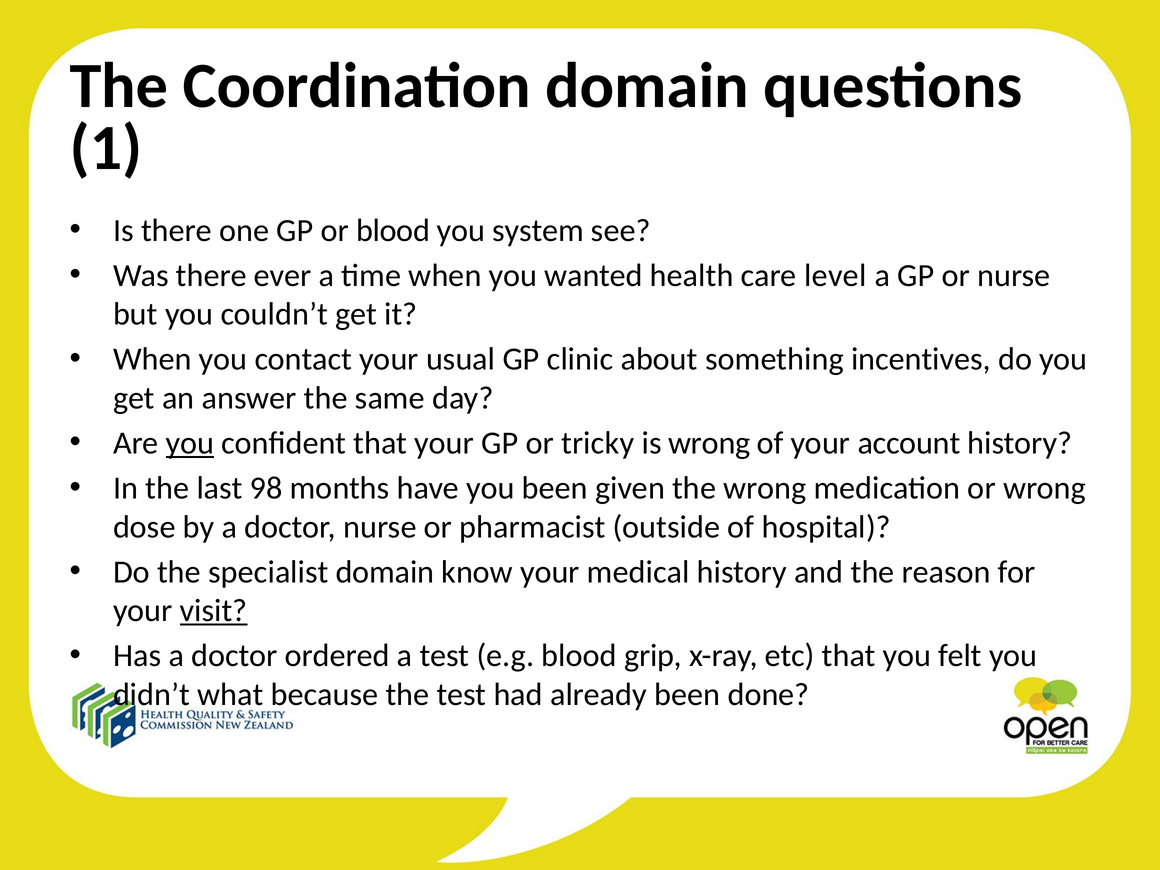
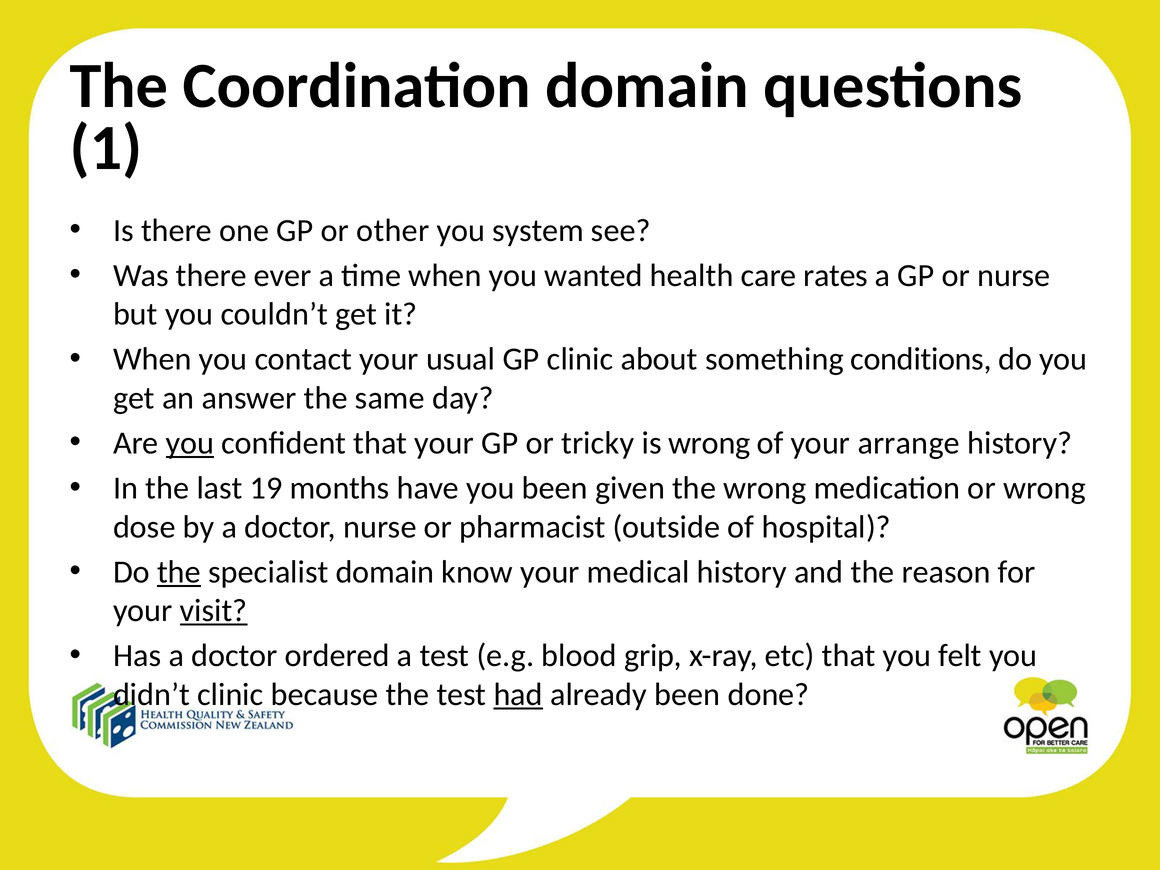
or blood: blood -> other
level: level -> rates
incentives: incentives -> conditions
account: account -> arrange
98: 98 -> 19
the at (179, 572) underline: none -> present
didn’t what: what -> clinic
had underline: none -> present
